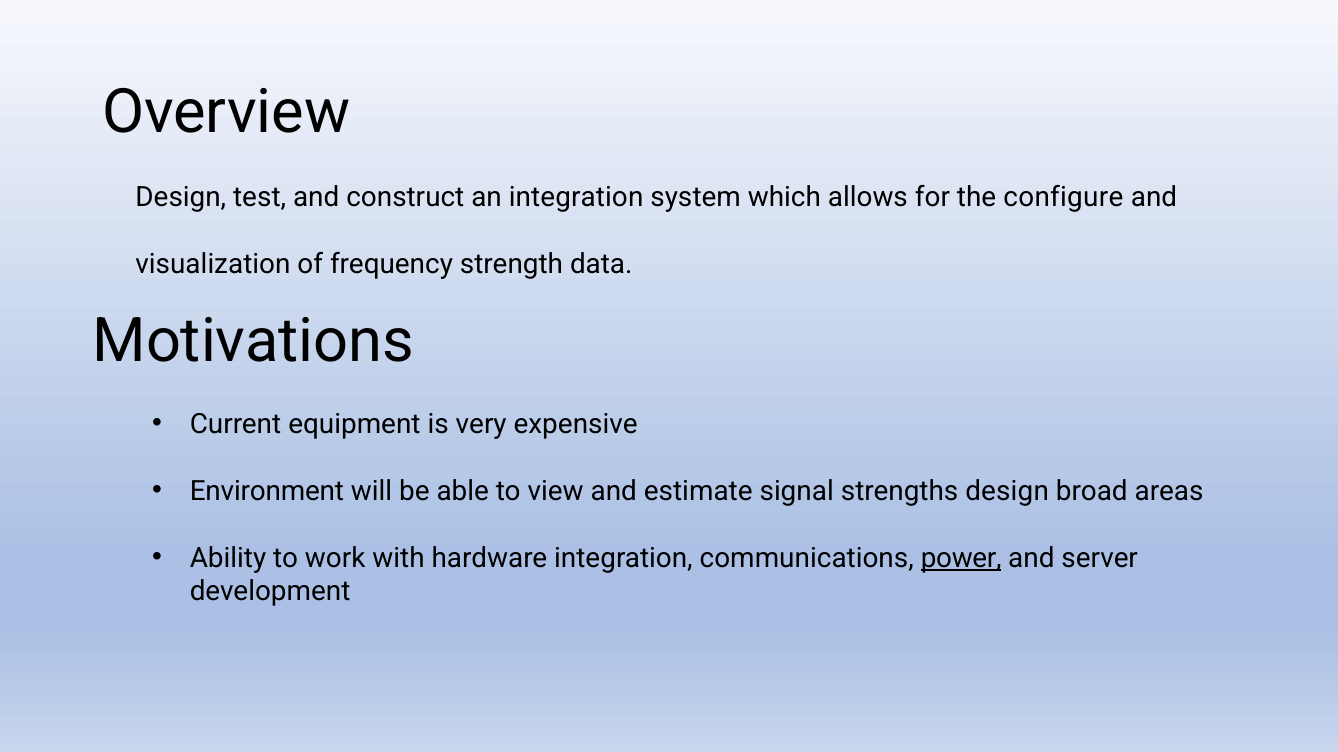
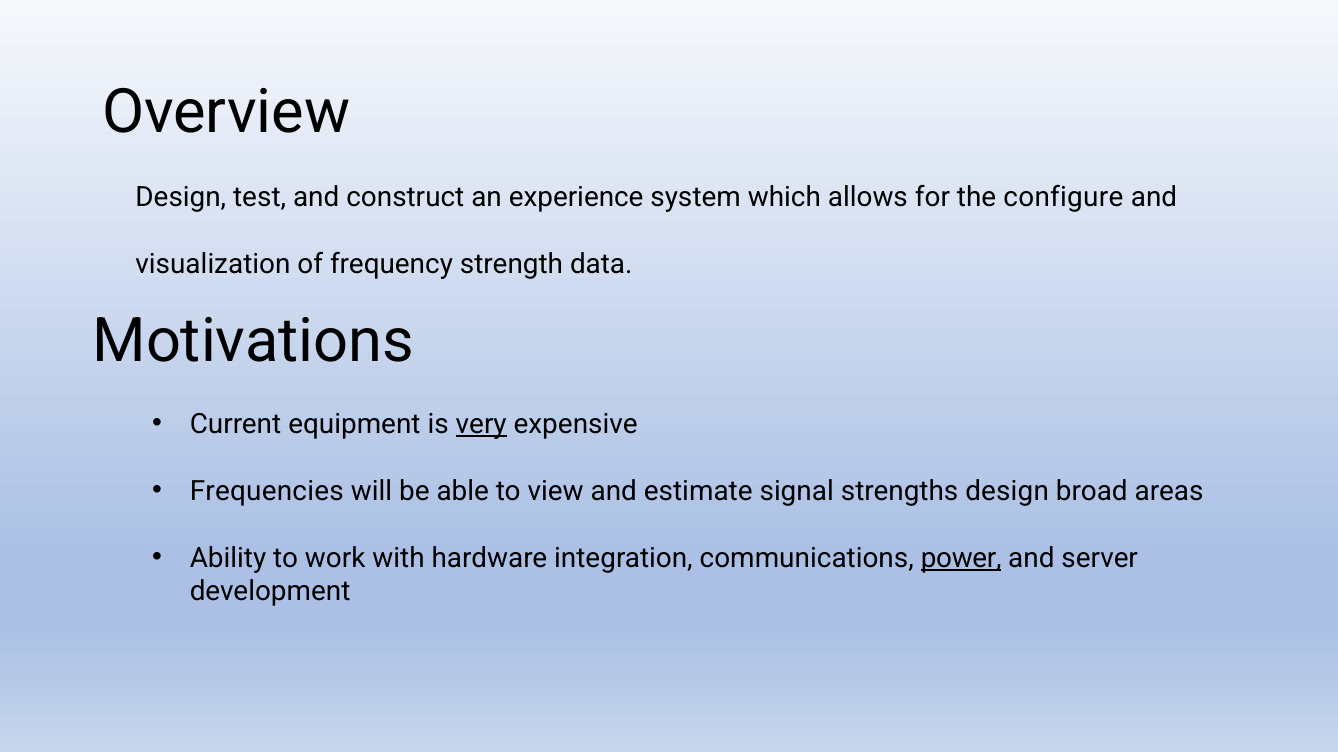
an integration: integration -> experience
very underline: none -> present
Environment: Environment -> Frequencies
